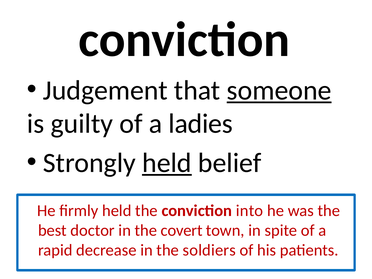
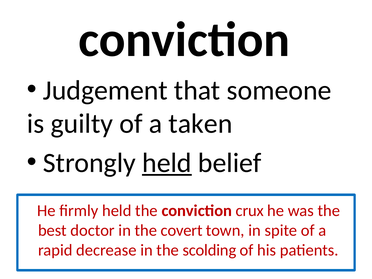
someone underline: present -> none
ladies: ladies -> taken
into: into -> crux
soldiers: soldiers -> scolding
